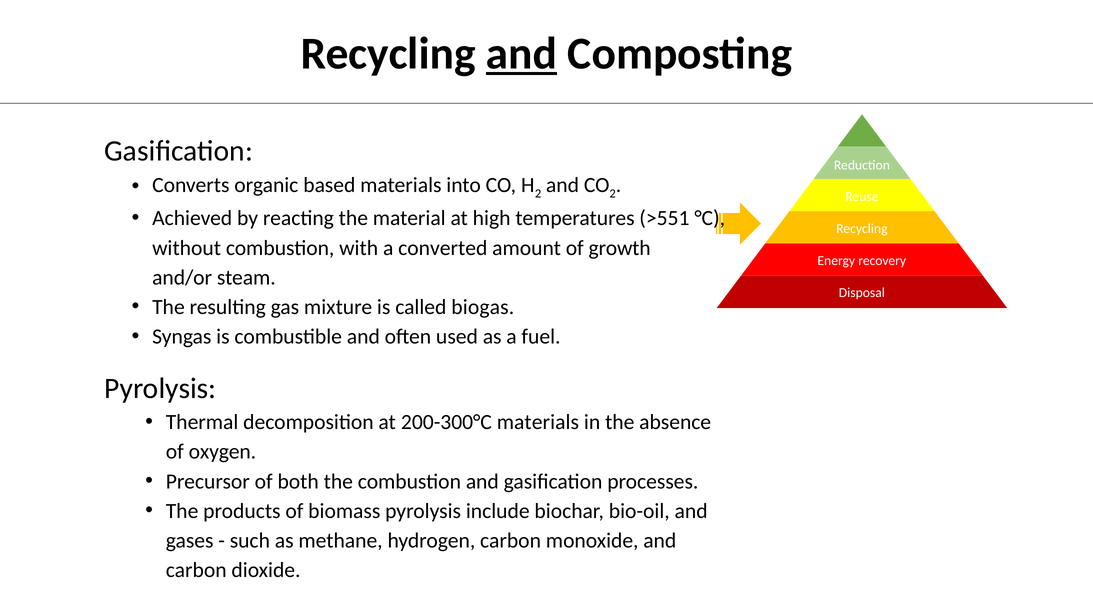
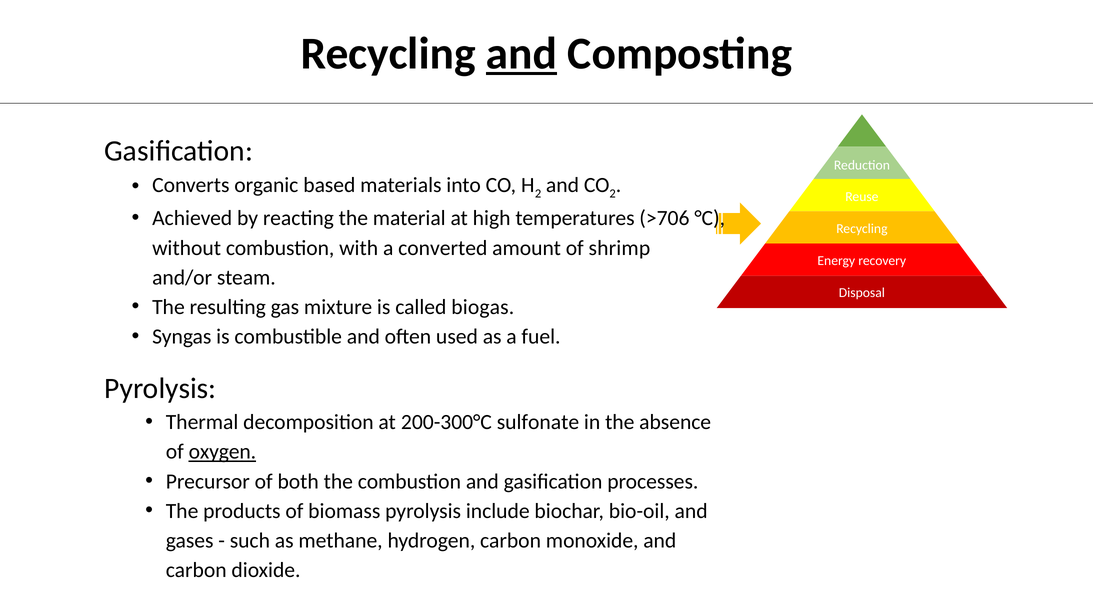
>551: >551 -> >706
growth: growth -> shrimp
200-300°C materials: materials -> sulfonate
oxygen underline: none -> present
